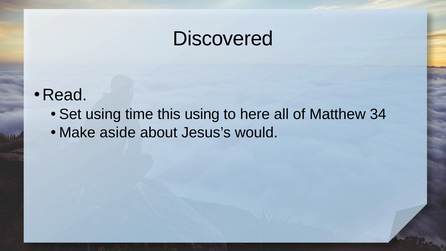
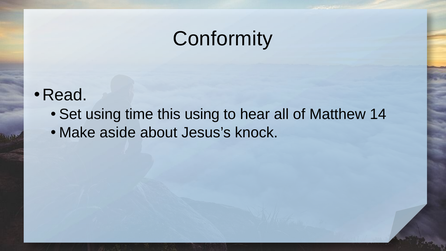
Discovered: Discovered -> Conformity
here: here -> hear
34: 34 -> 14
would: would -> knock
